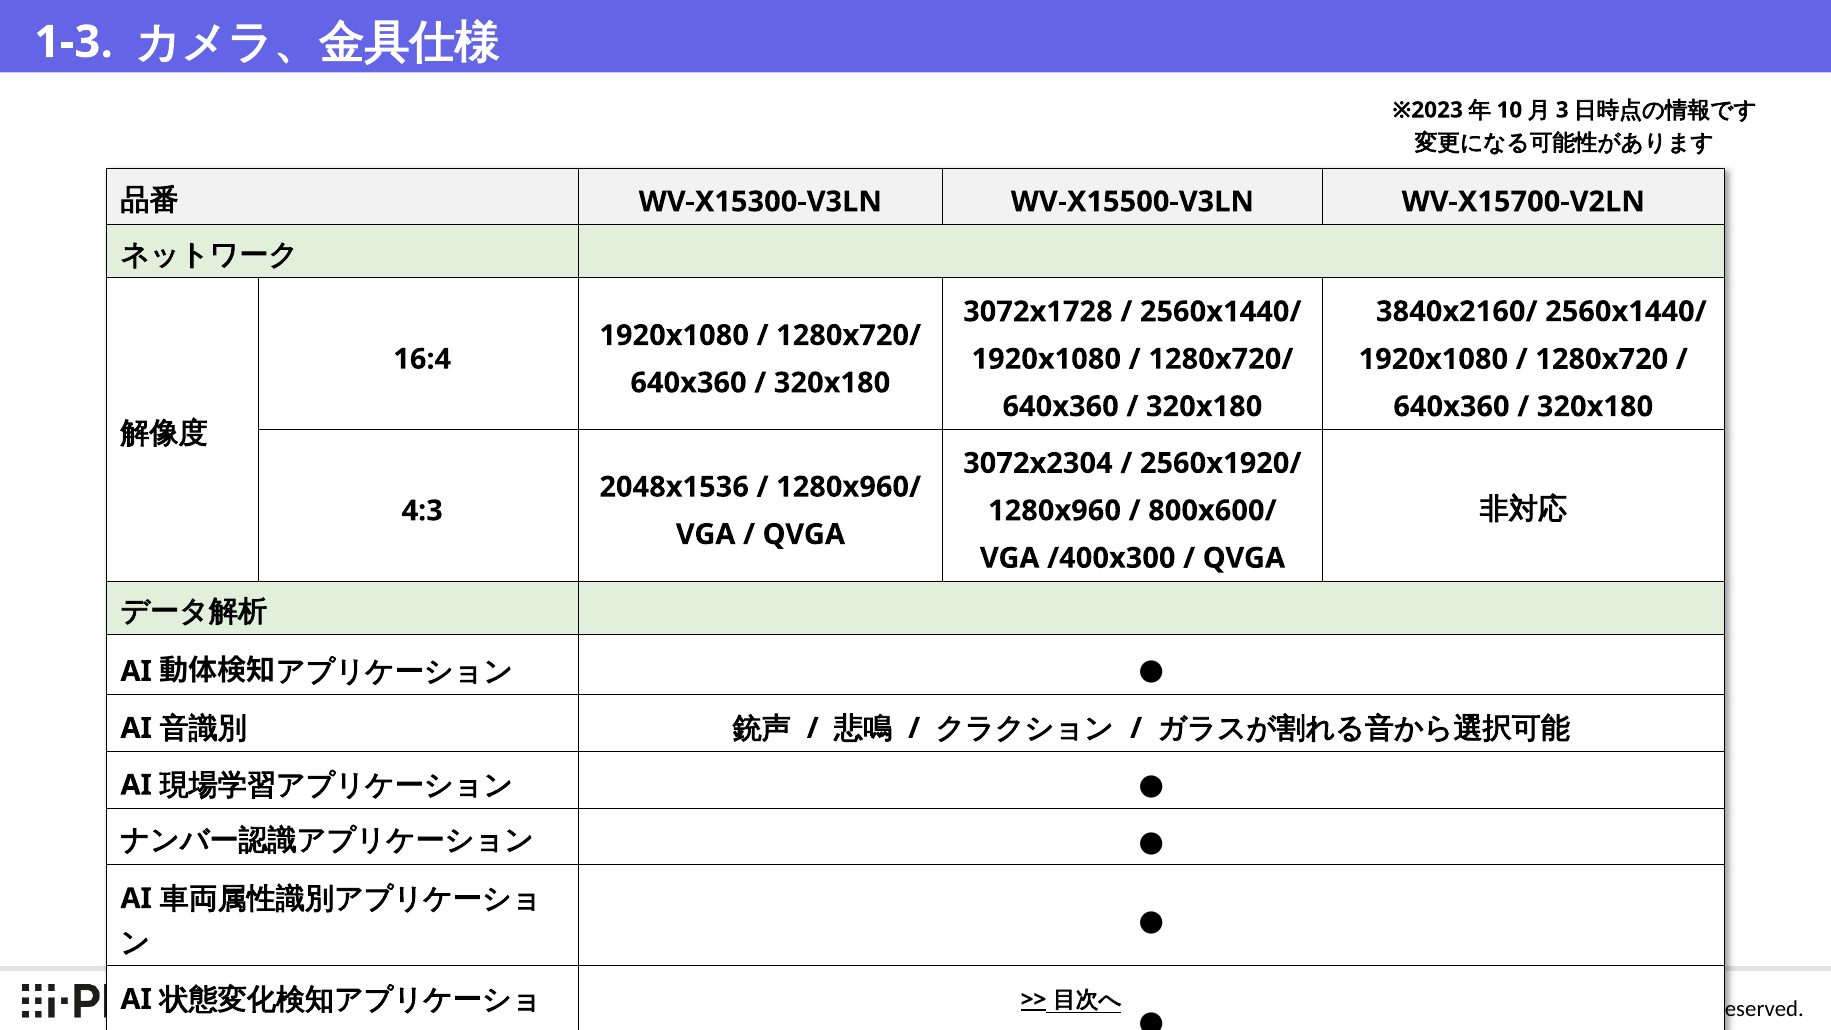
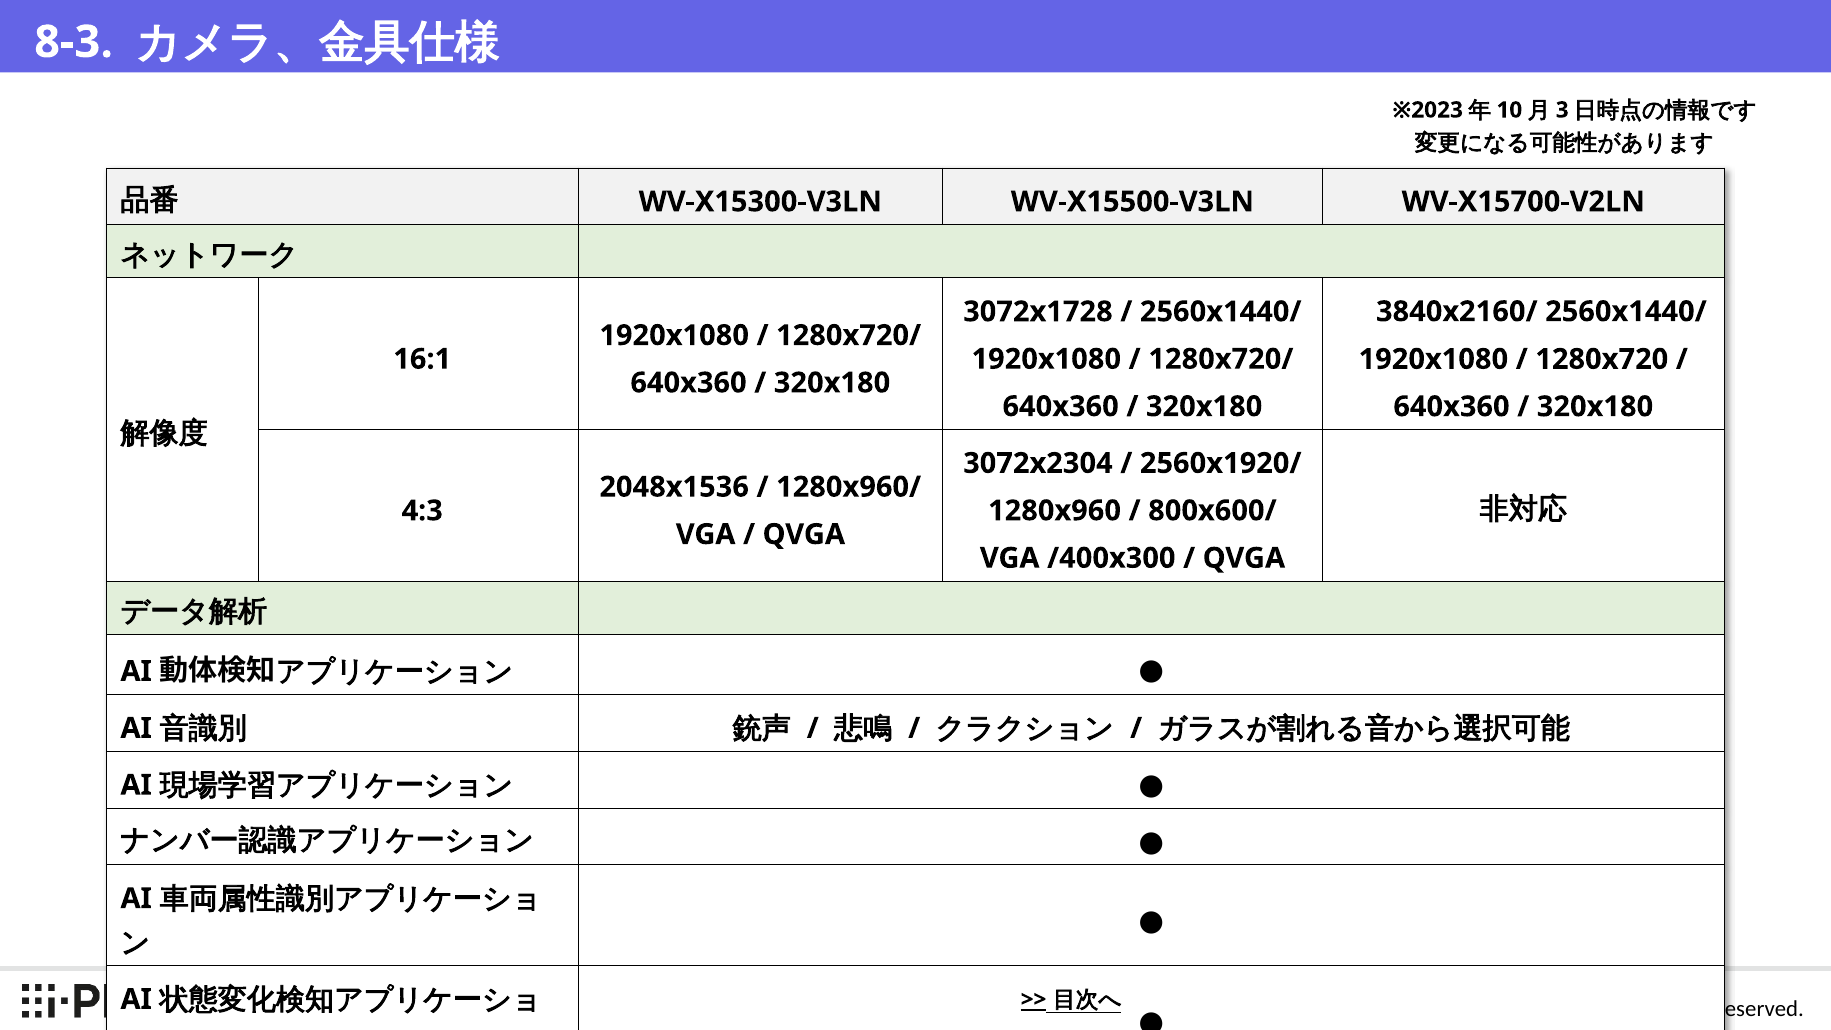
1-3: 1-3 -> 8-3
16:4: 16:4 -> 16:1
